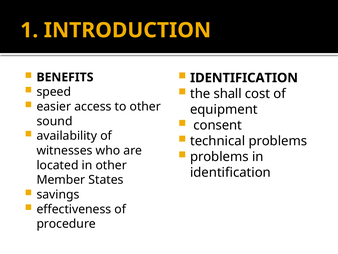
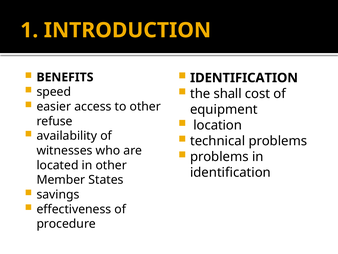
sound: sound -> refuse
consent: consent -> location
